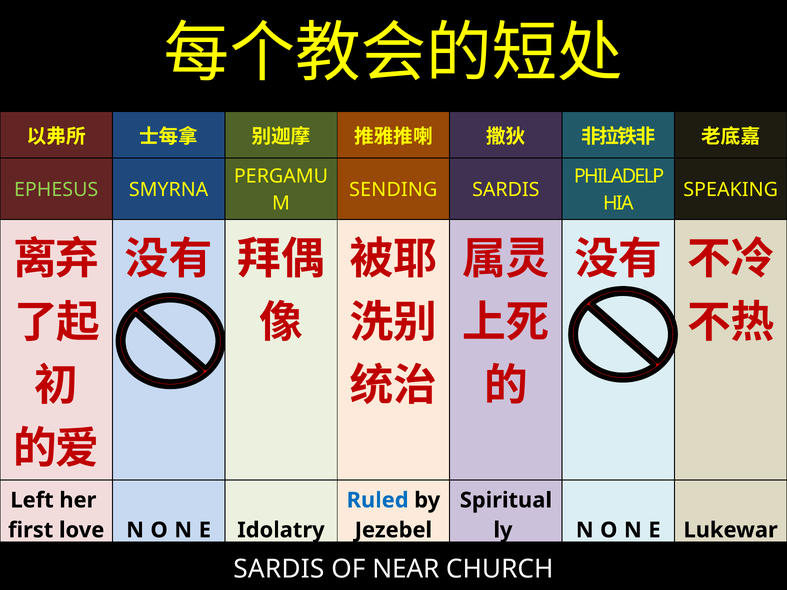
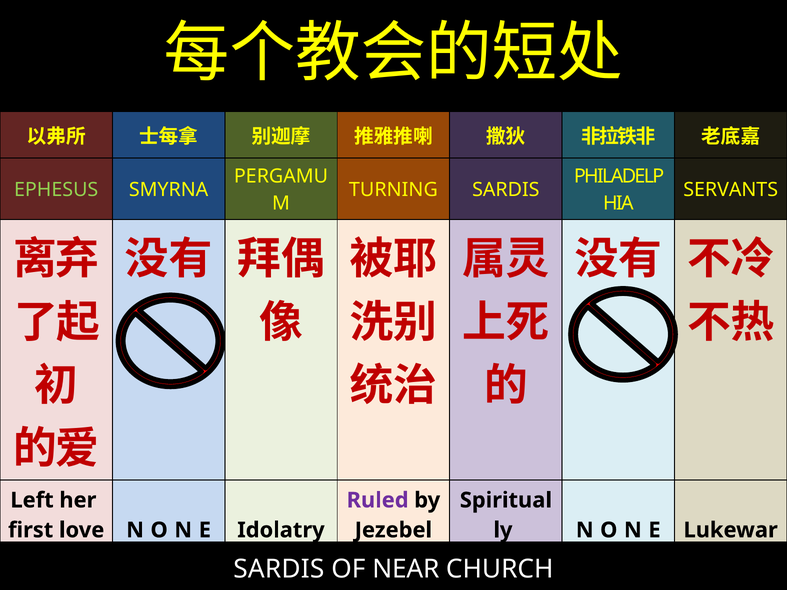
SENDING: SENDING -> TURNING
SPEAKING: SPEAKING -> SERVANTS
Ruled colour: blue -> purple
